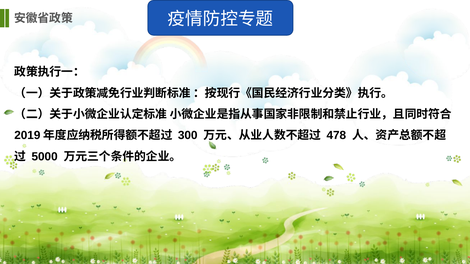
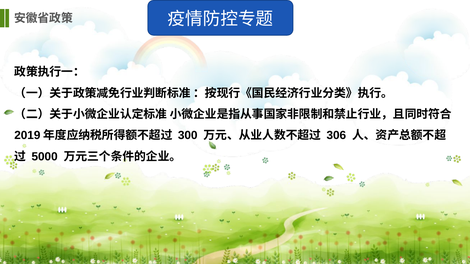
478: 478 -> 306
